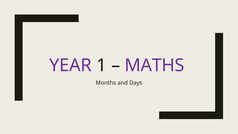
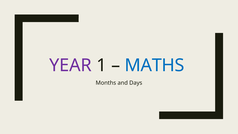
MATHS colour: purple -> blue
